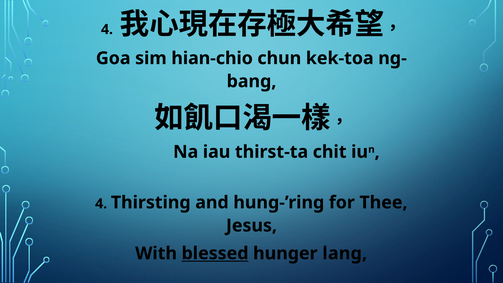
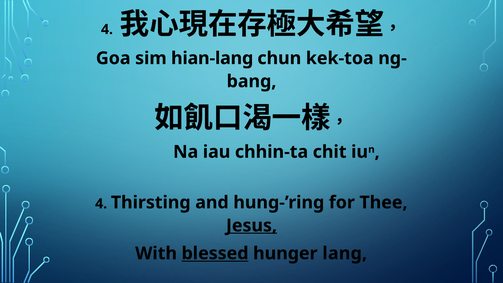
hian-chio: hian-chio -> hian-lang
thirst-ta: thirst-ta -> chhin-ta
Jesus underline: none -> present
